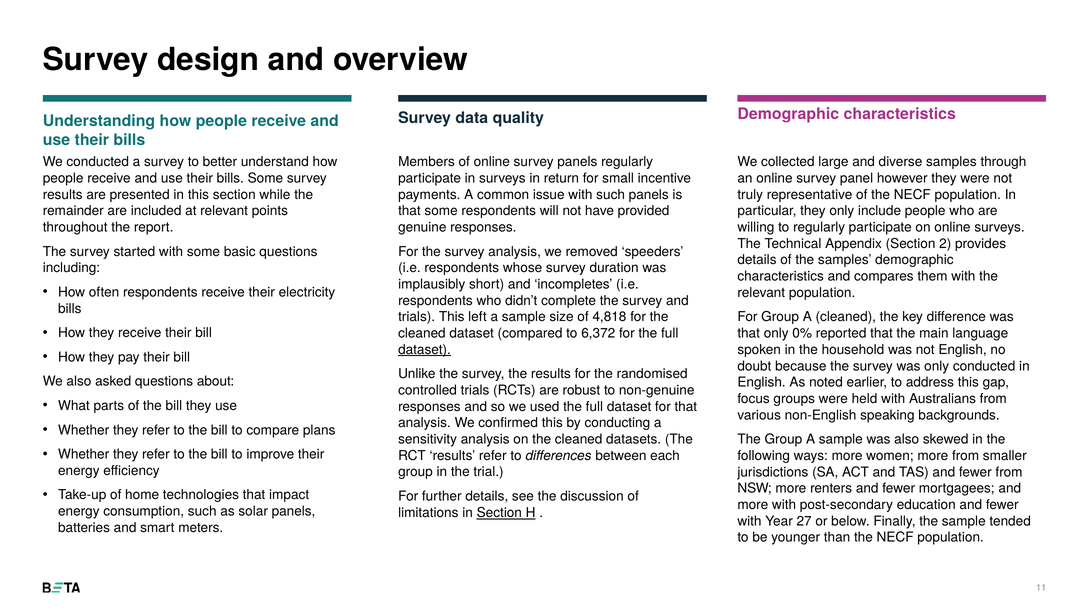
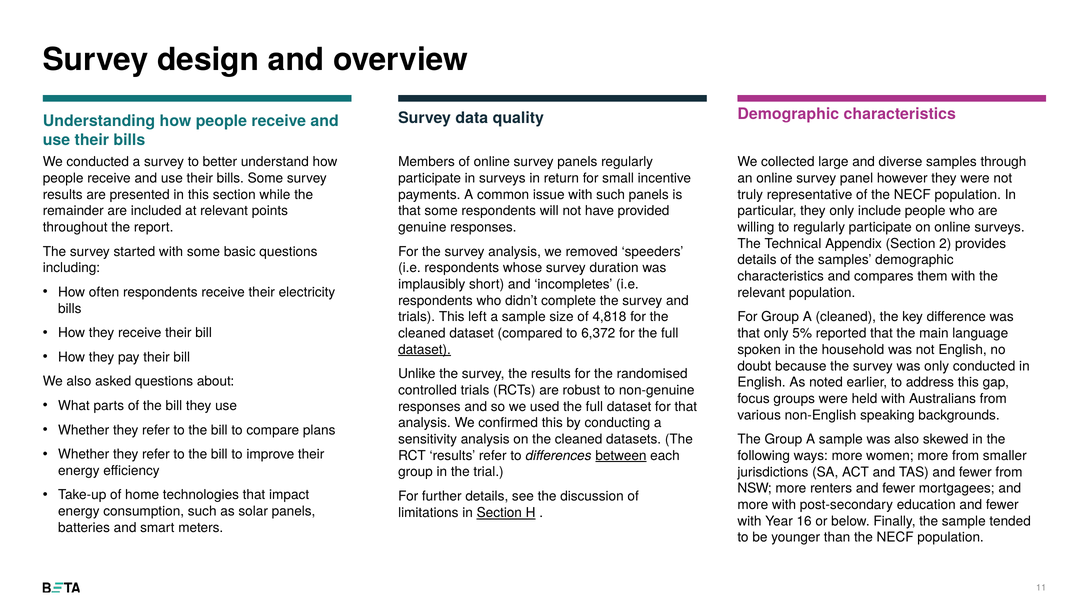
0%: 0% -> 5%
between underline: none -> present
27: 27 -> 16
